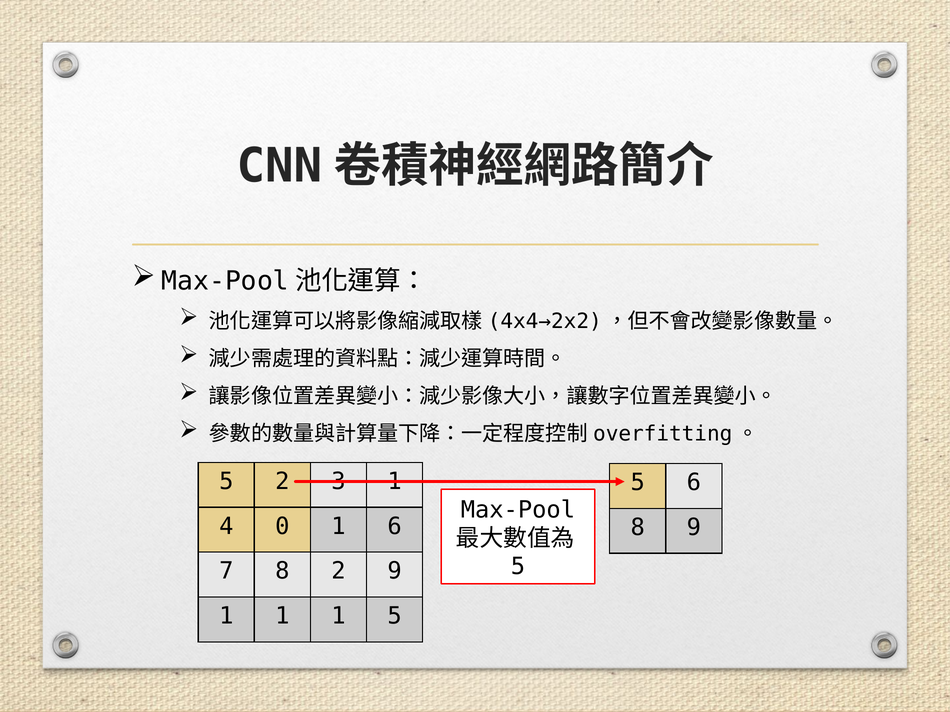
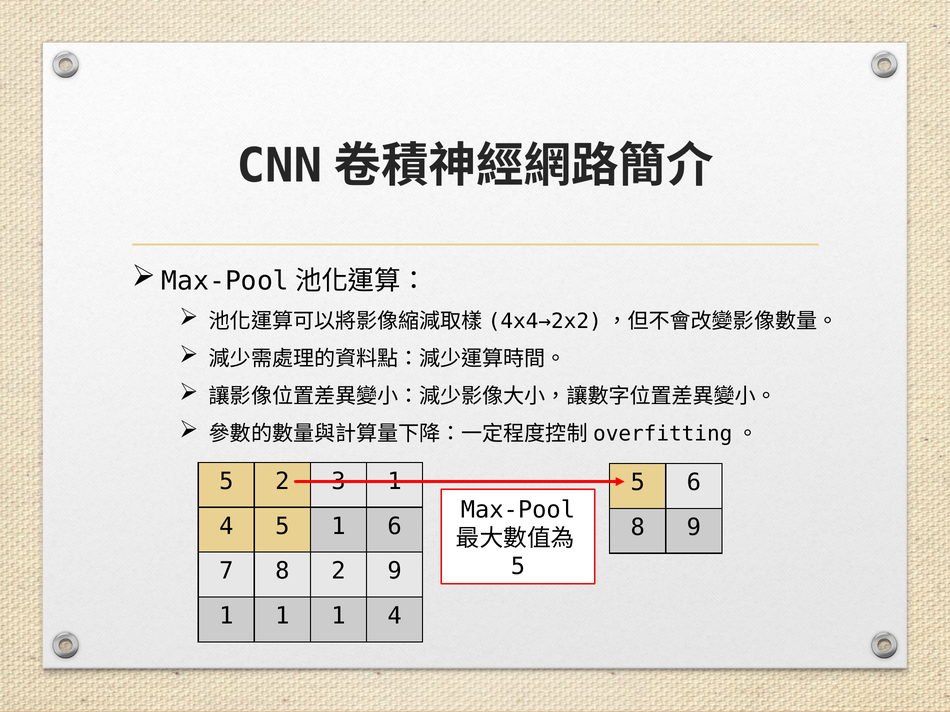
0 at (282, 527): 0 -> 5
1 1 5: 5 -> 4
